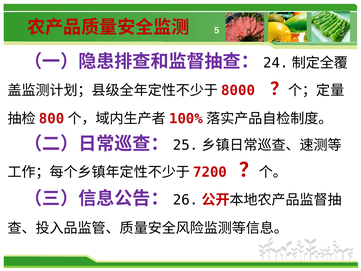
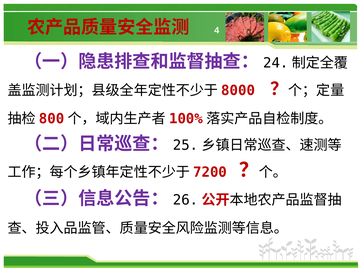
5: 5 -> 4
